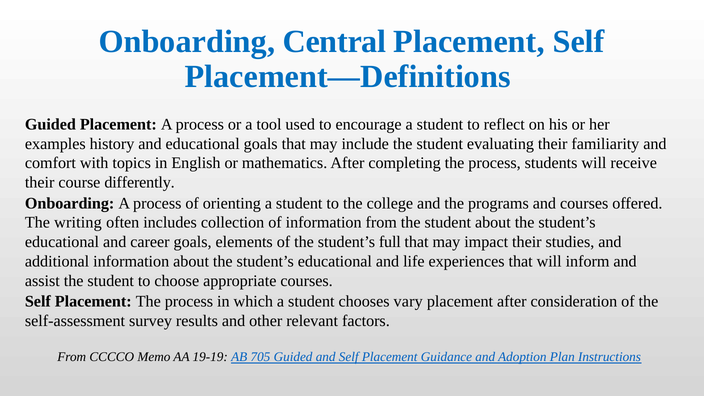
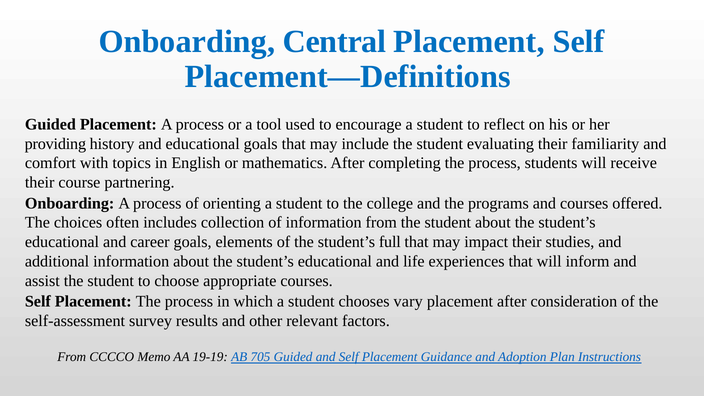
examples: examples -> providing
differently: differently -> partnering
writing: writing -> choices
